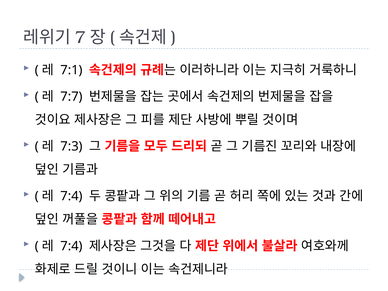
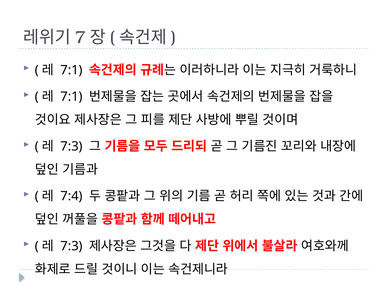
7:7 at (72, 97): 7:7 -> 7:1
7:4 at (72, 246): 7:4 -> 7:3
